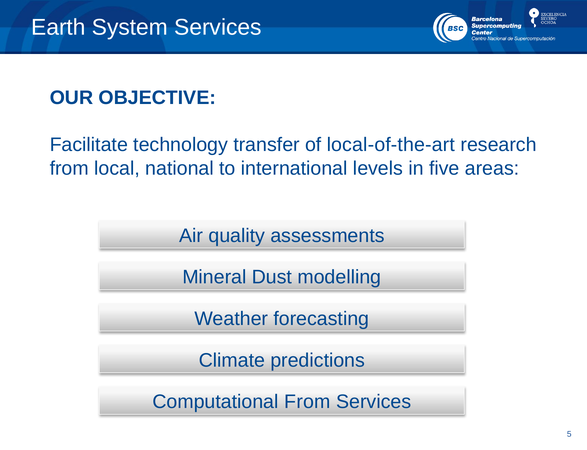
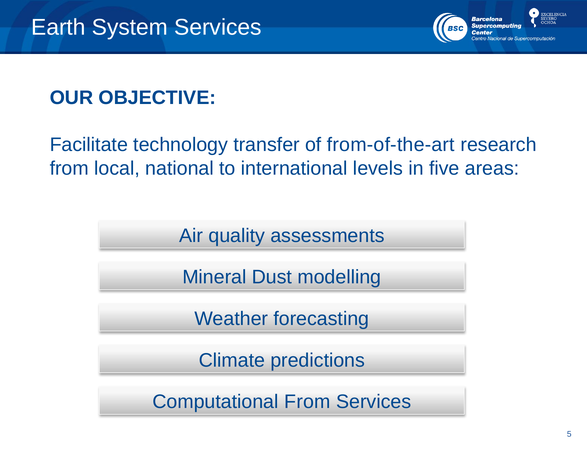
local-of-the-art: local-of-the-art -> from-of-the-art
